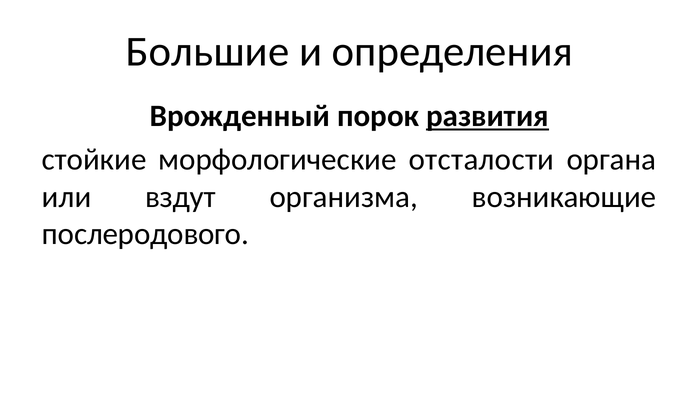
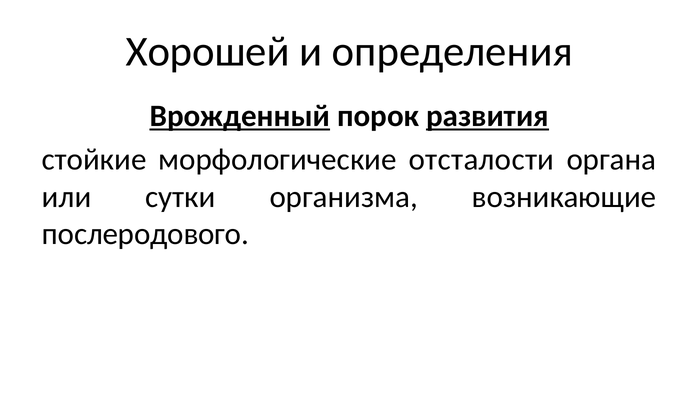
Большие: Большие -> Хорошей
Врожденный underline: none -> present
вздут: вздут -> сутки
